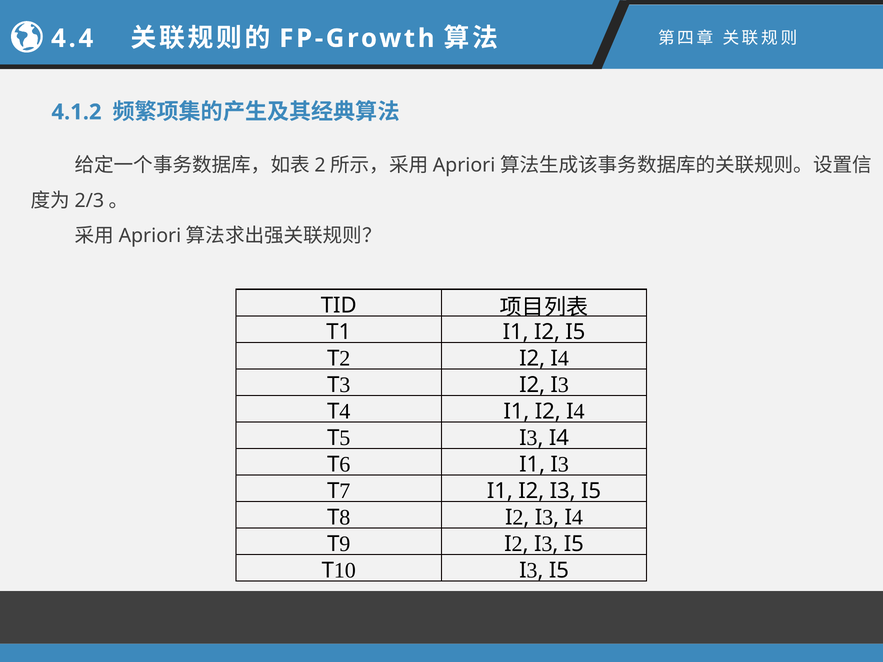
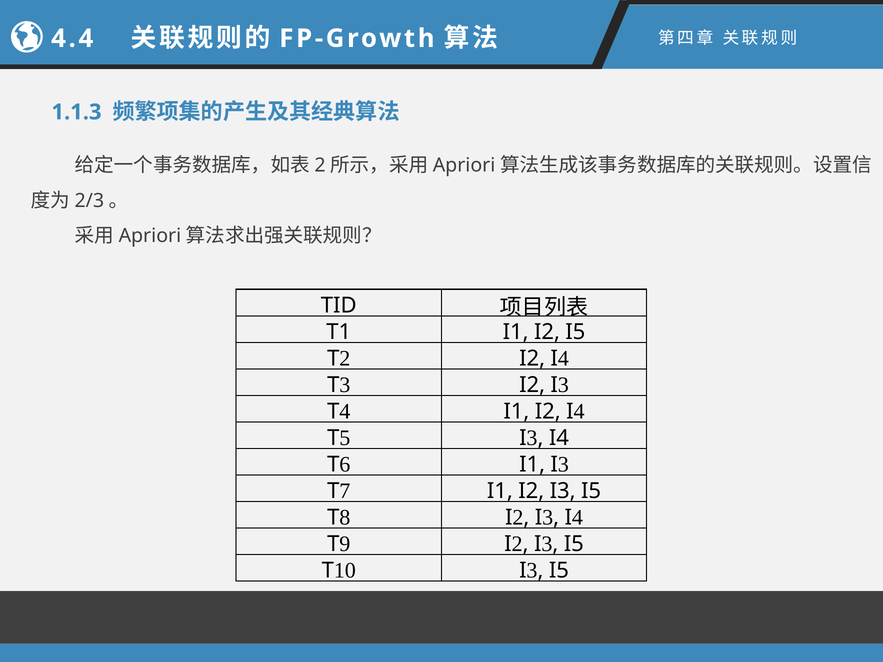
4.1.2: 4.1.2 -> 1.1.3
